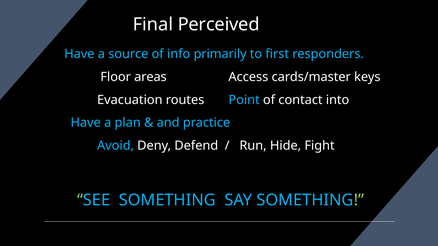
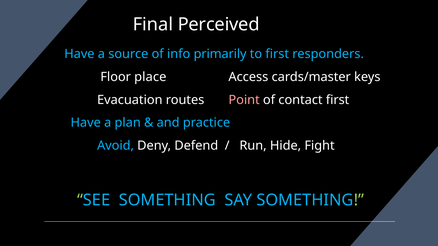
areas: areas -> place
Point colour: light blue -> pink
contact into: into -> first
